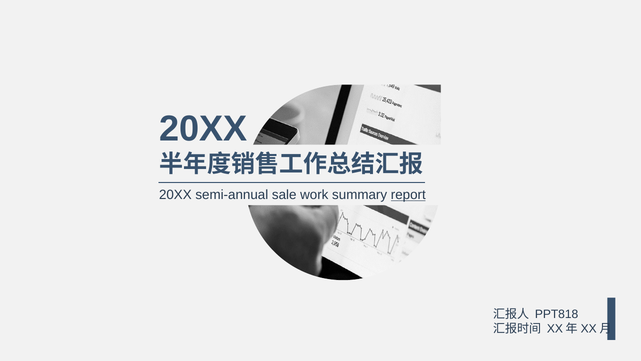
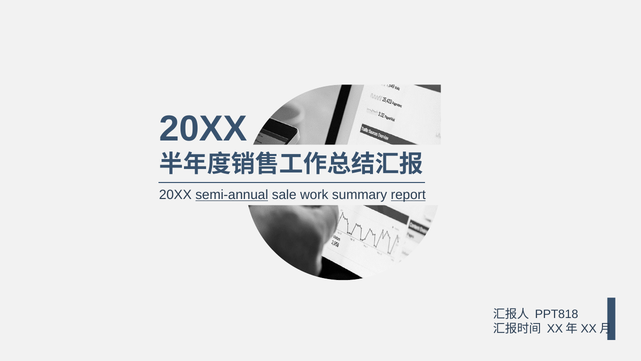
semi-annual underline: none -> present
